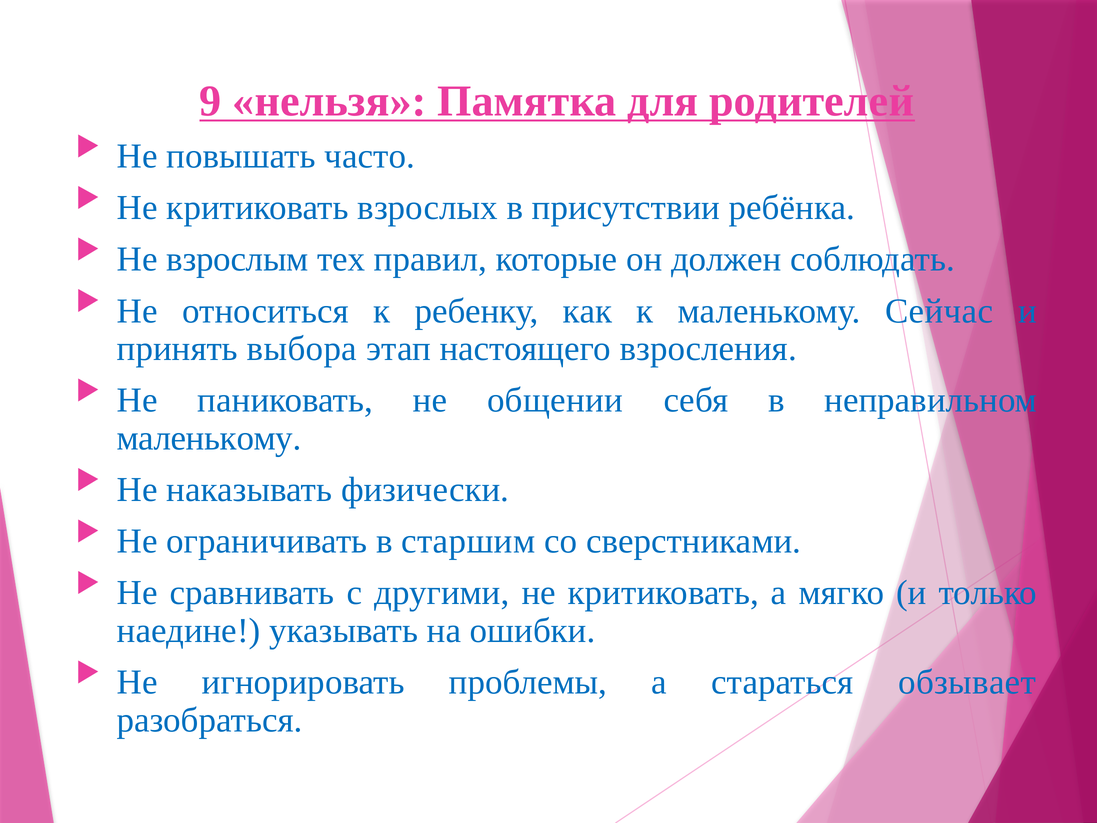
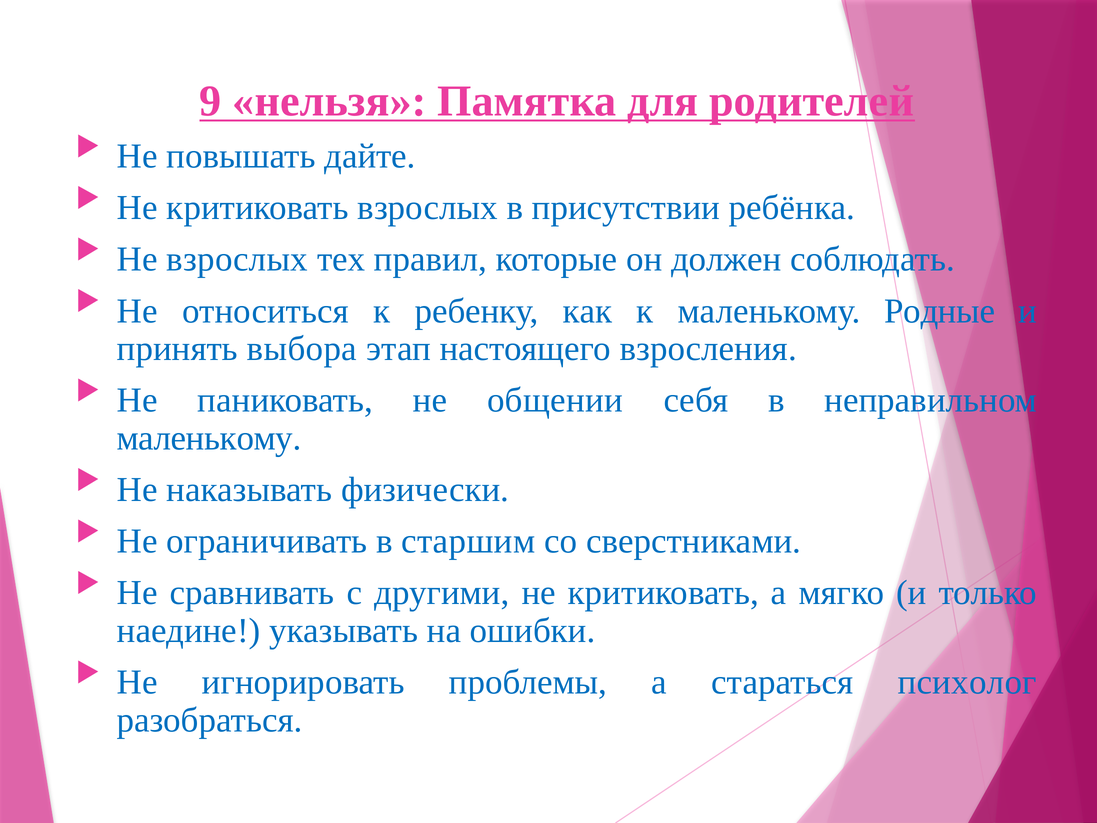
часто: часто -> дайте
Не взрослым: взрослым -> взрослых
Сейчас: Сейчас -> Родные
обзывает: обзывает -> психолог
